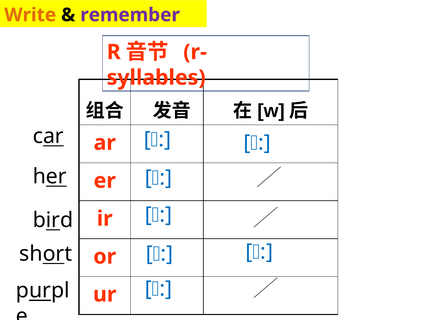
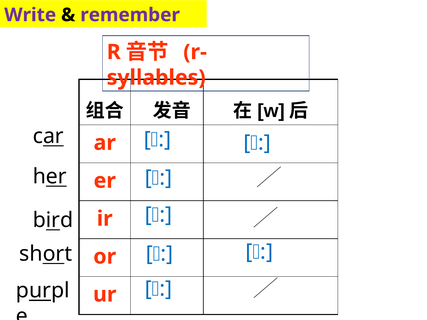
Write colour: orange -> purple
